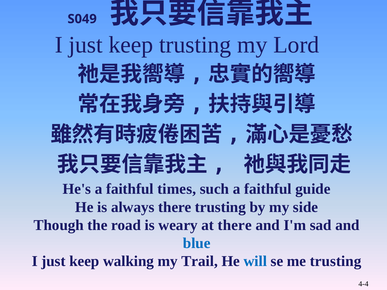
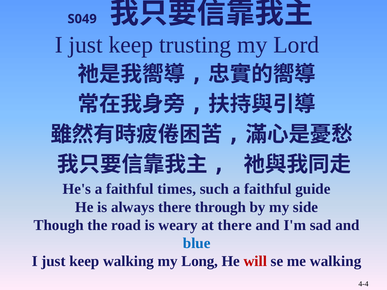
there trusting: trusting -> through
Trail: Trail -> Long
will colour: blue -> red
me trusting: trusting -> walking
